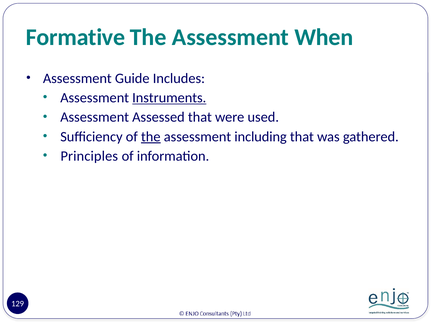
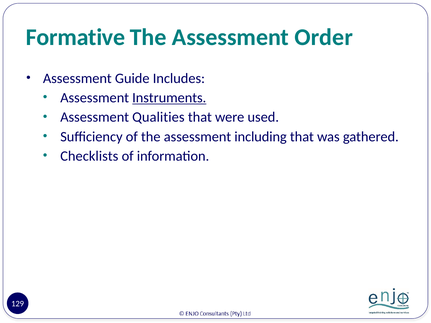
When: When -> Order
Assessed: Assessed -> Qualities
the at (151, 137) underline: present -> none
Principles: Principles -> Checklists
